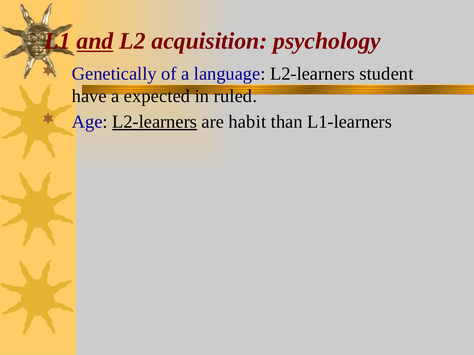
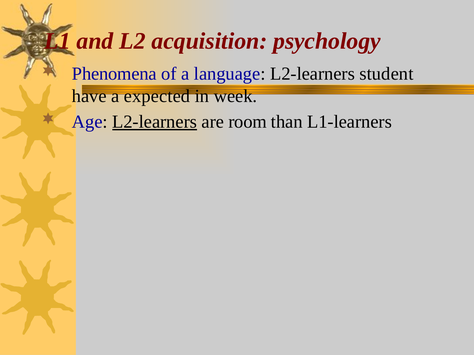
and underline: present -> none
Genetically: Genetically -> Phenomena
ruled: ruled -> week
habit: habit -> room
